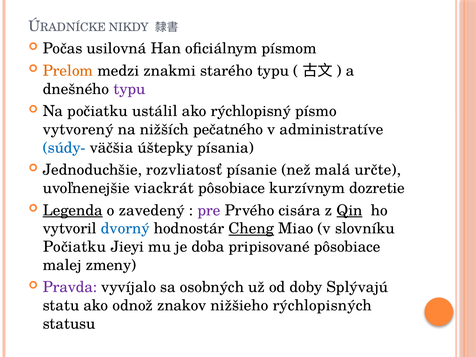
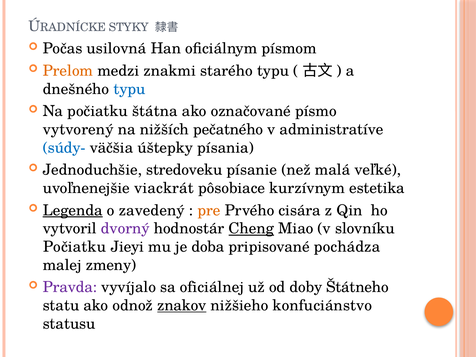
NIKDY: NIKDY -> STYKY
typu at (129, 89) colour: purple -> blue
ustálil: ustálil -> štátna
rýchlopisný: rýchlopisný -> označované
rozvliatosť: rozvliatosť -> stredoveku
určte: určte -> veľké
dozretie: dozretie -> estetika
pre colour: purple -> orange
Qin underline: present -> none
dvorný colour: blue -> purple
pripisované pôsobiace: pôsobiace -> pochádza
osobných: osobných -> oficiálnej
Splývajú: Splývajú -> Štátneho
znakov underline: none -> present
rýchlopisných: rýchlopisných -> konfuciánstvo
